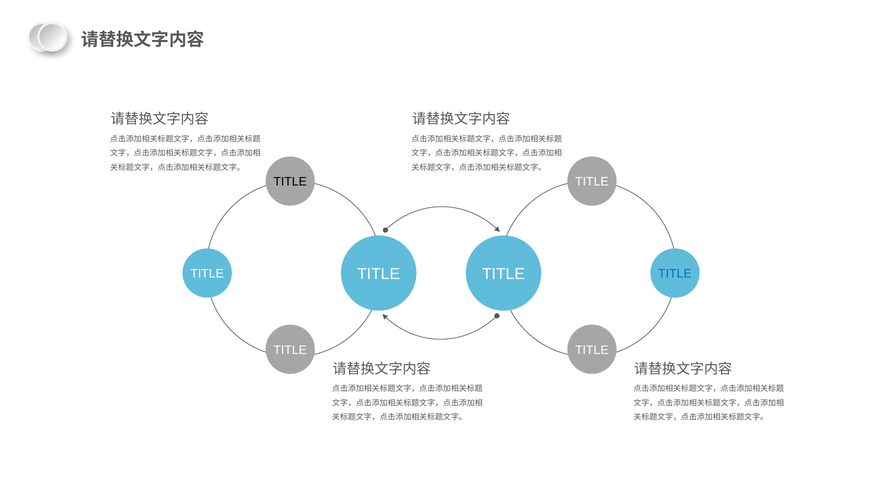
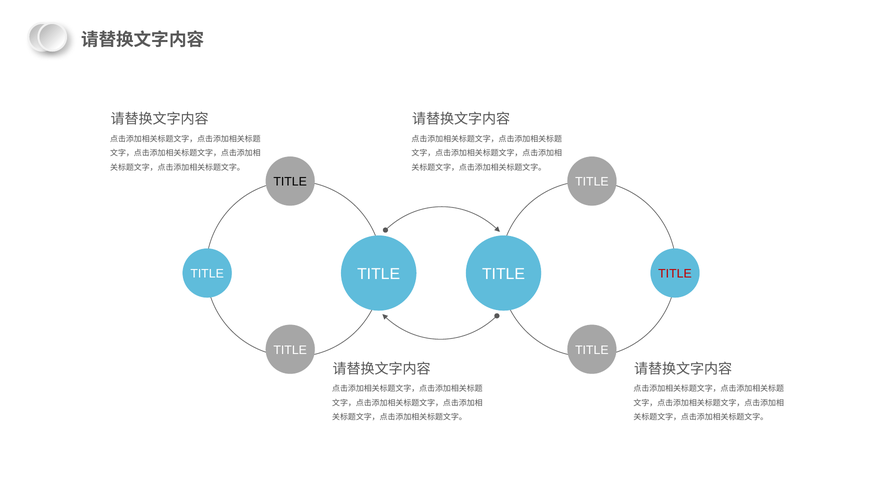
TITLE at (675, 274) colour: blue -> red
